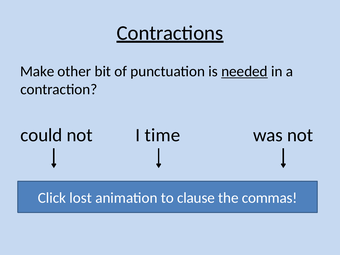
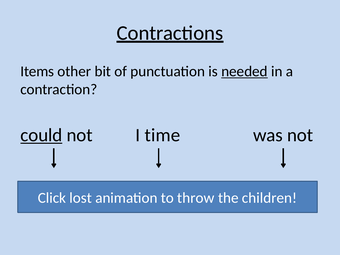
Make: Make -> Items
could underline: none -> present
clause: clause -> throw
commas: commas -> children
